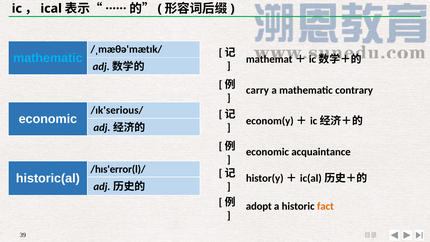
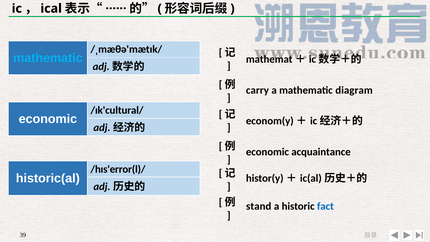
contrary: contrary -> diagram
/ɪk'serious/: /ɪk'serious/ -> /ɪk'cultural/
adopt: adopt -> stand
fact colour: orange -> blue
